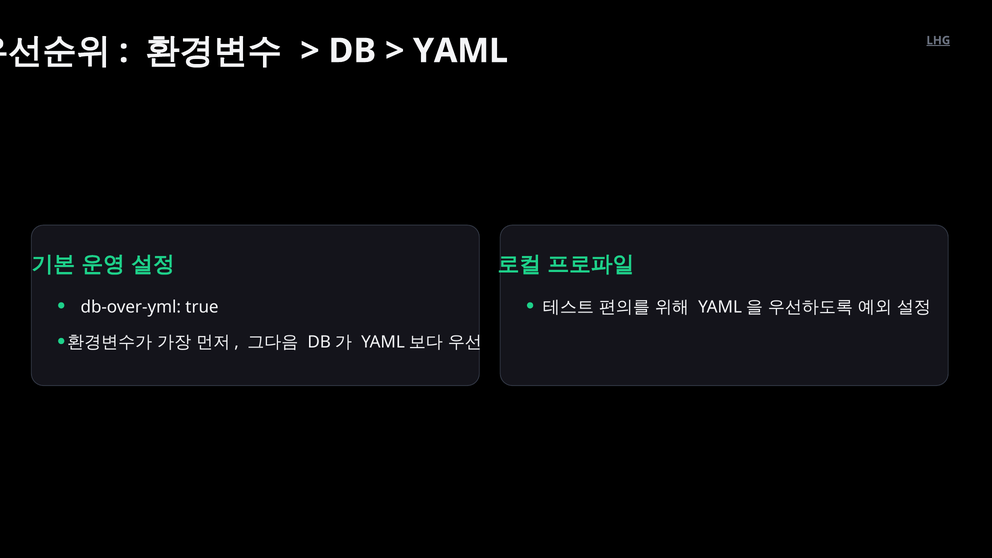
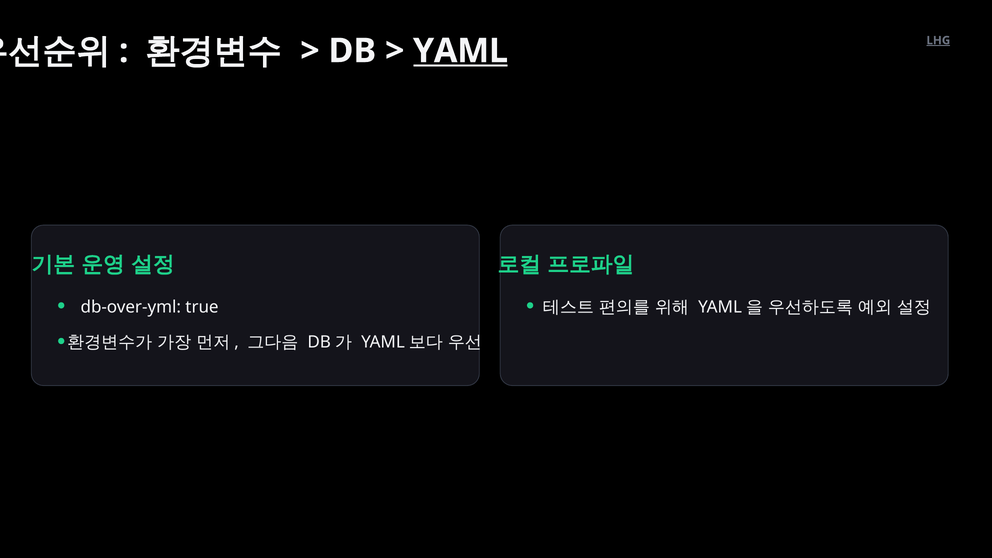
YAML underline: none -> present
